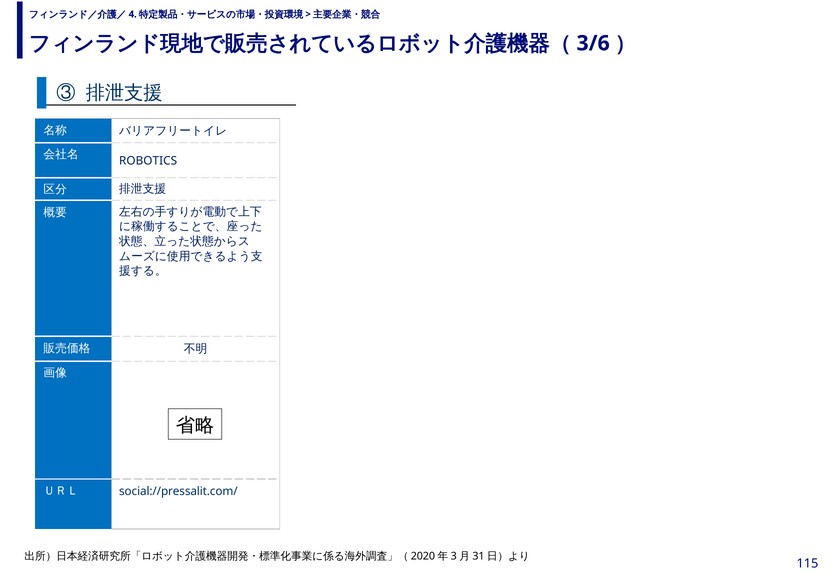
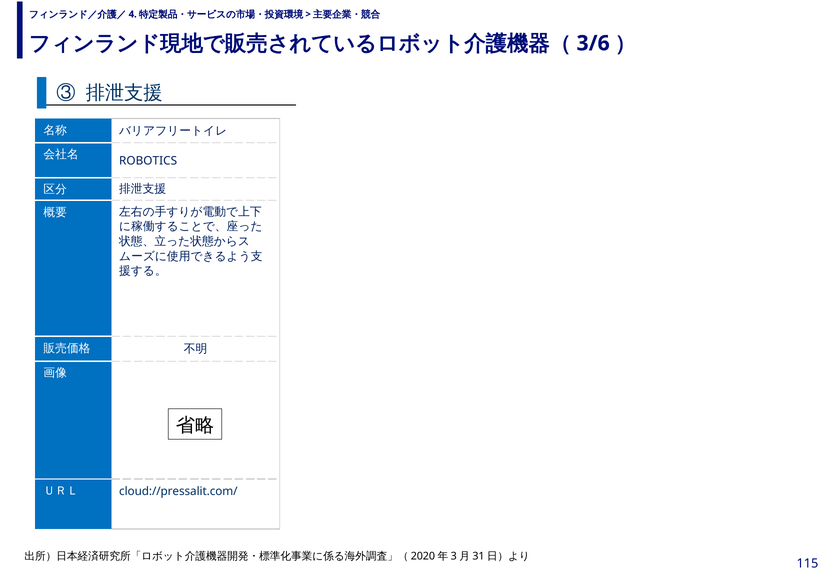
social://pressalit.com/: social://pressalit.com/ -> cloud://pressalit.com/
